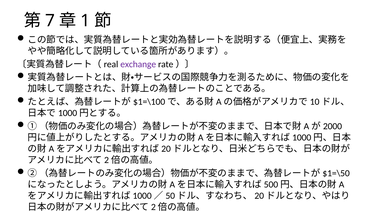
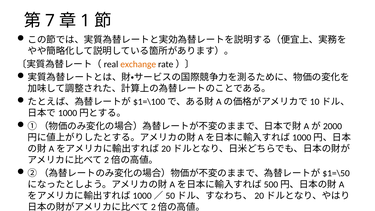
exchange colour: purple -> orange
